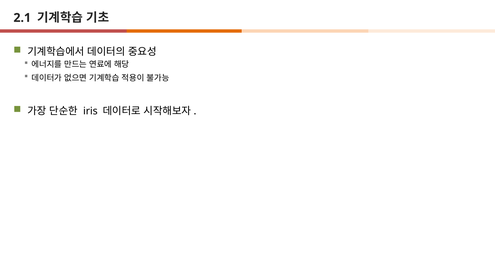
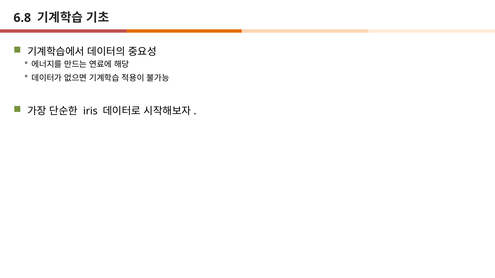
2.1: 2.1 -> 6.8
